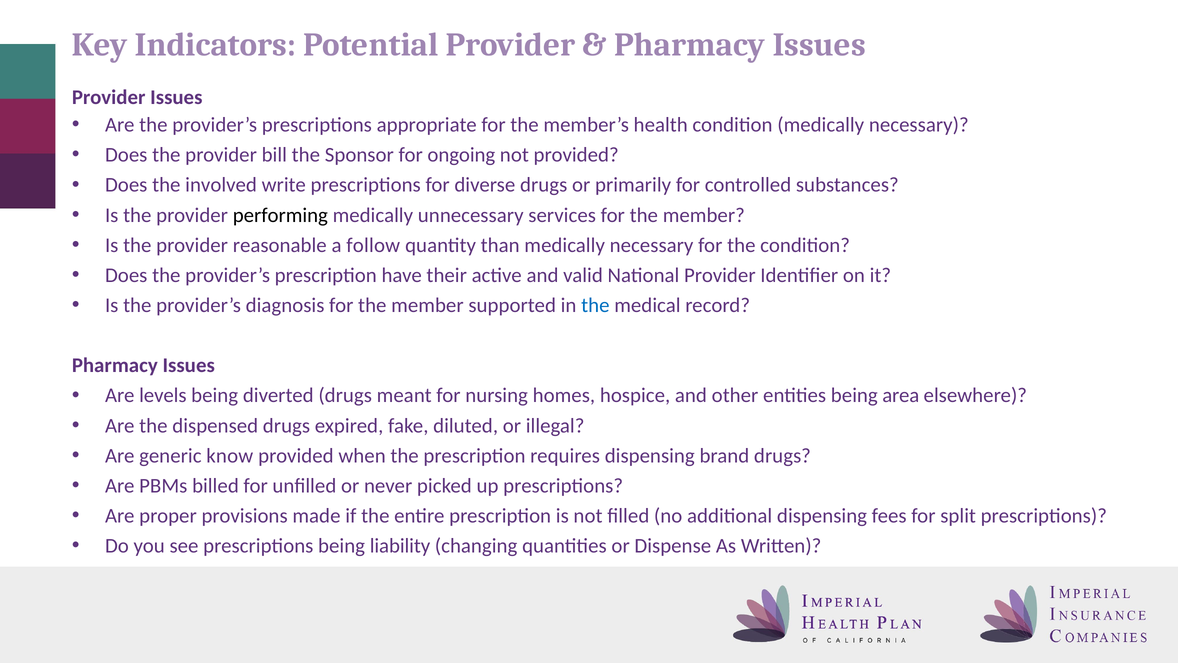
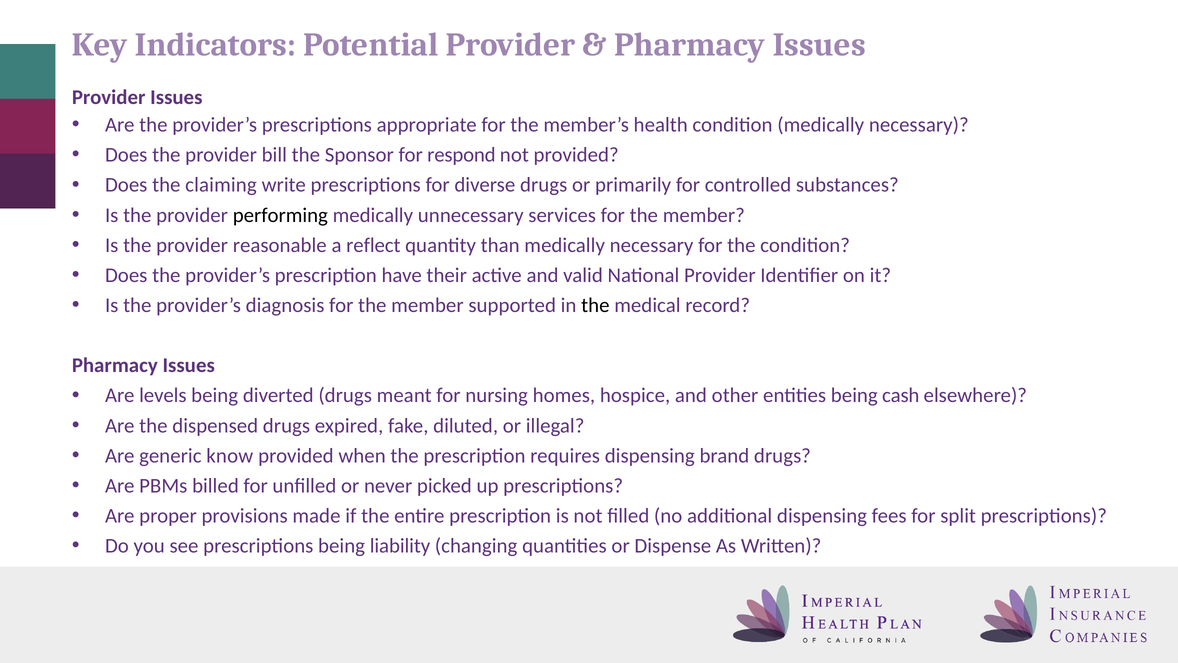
ongoing: ongoing -> respond
involved: involved -> claiming
follow: follow -> reflect
the at (595, 305) colour: blue -> black
area: area -> cash
